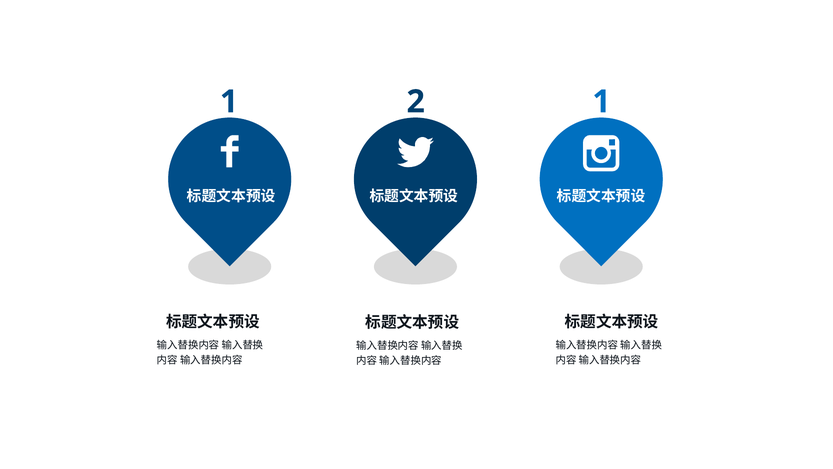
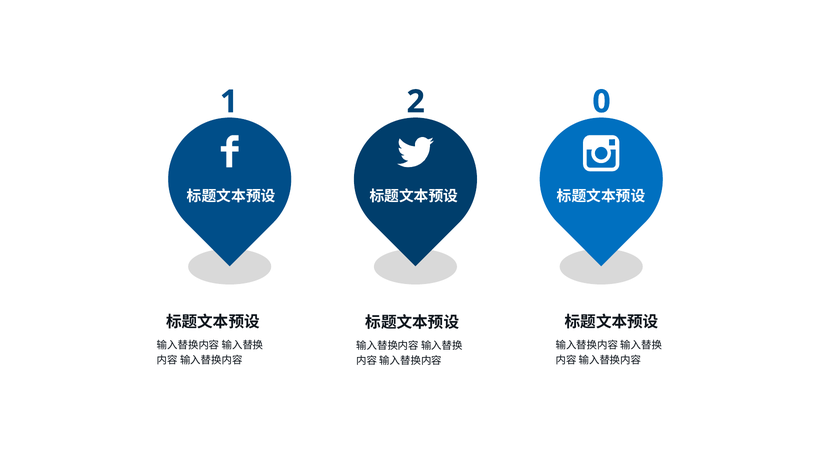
2 1: 1 -> 0
